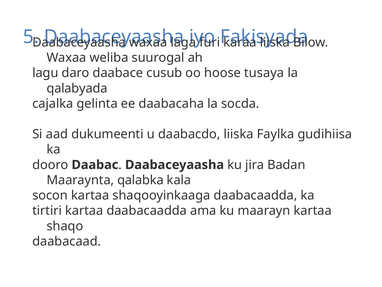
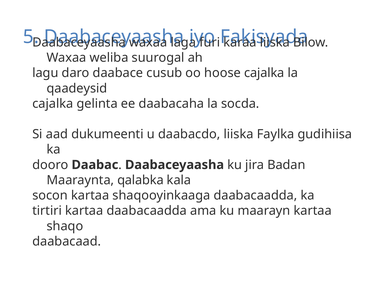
hoose tusaya: tusaya -> cajalka
qalabyada: qalabyada -> qaadeysid
